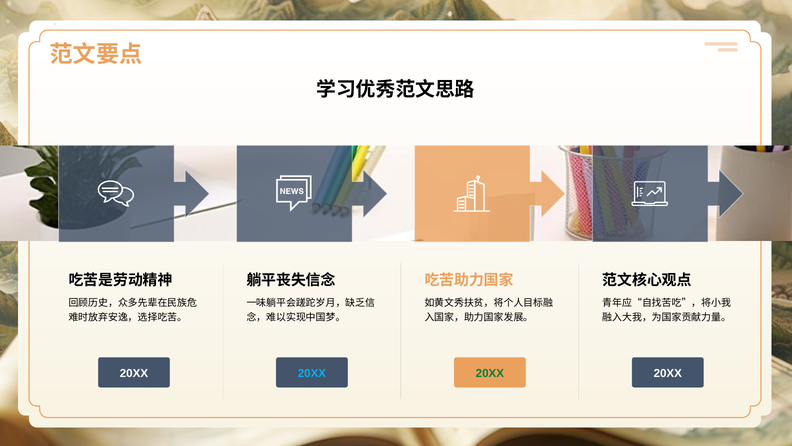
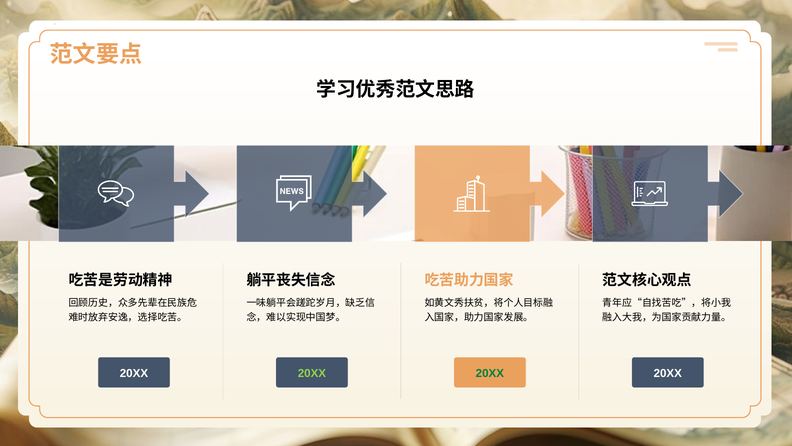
20XX at (312, 373) colour: light blue -> light green
